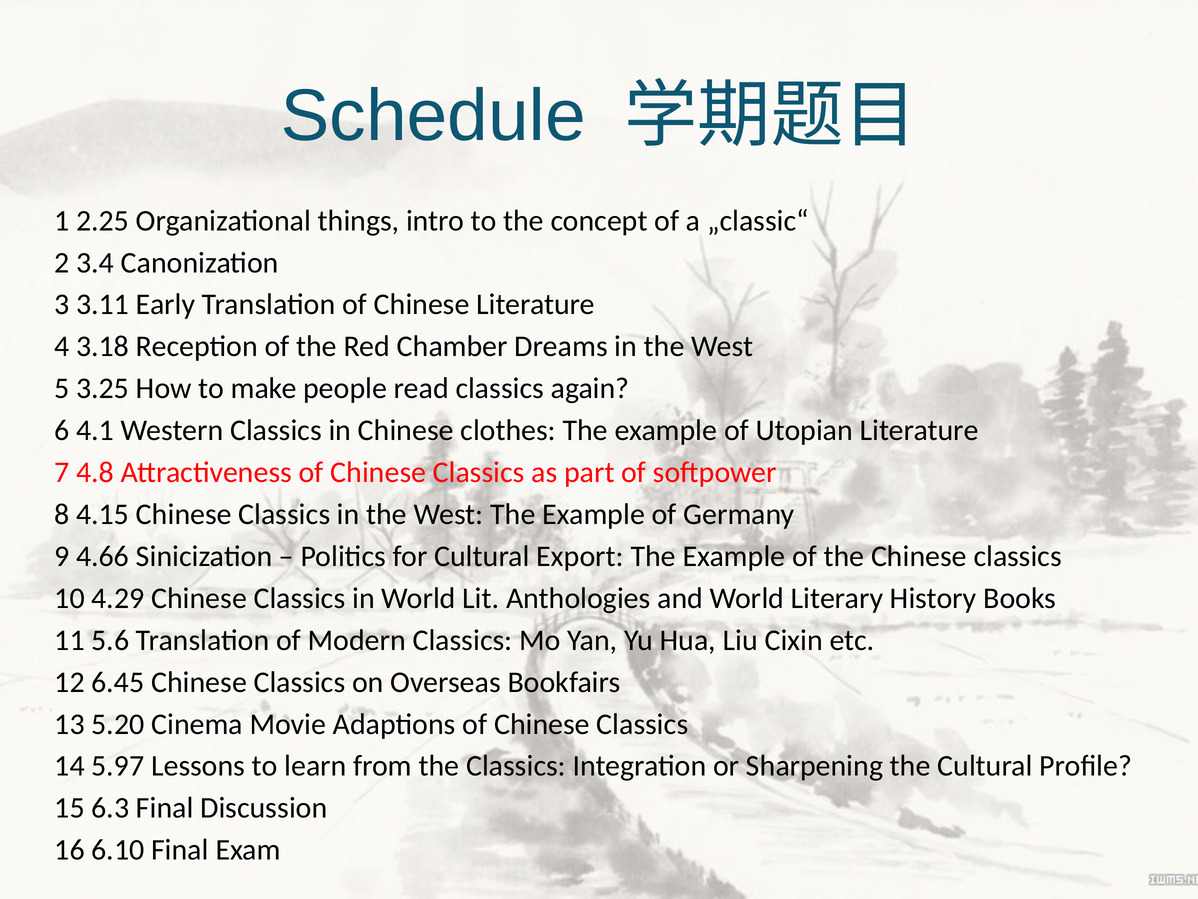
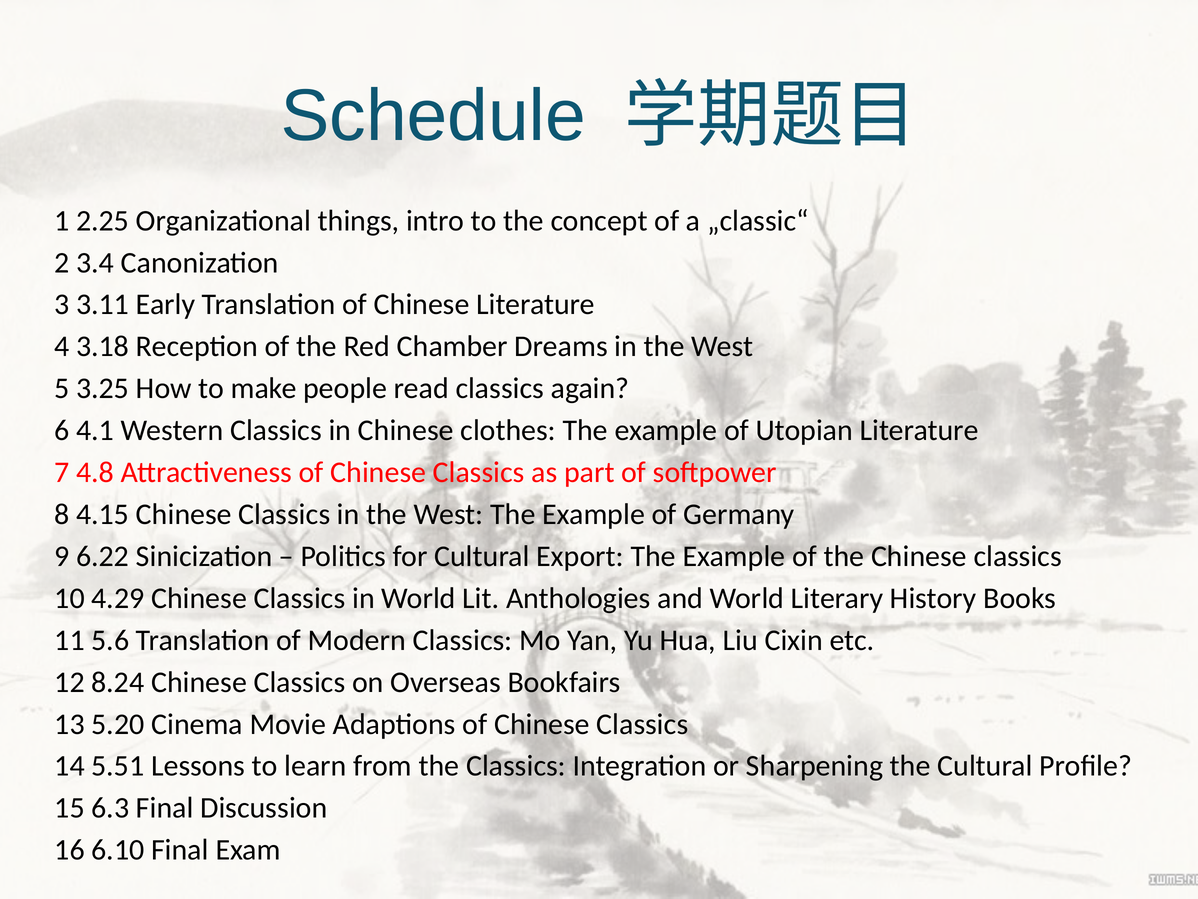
4.66: 4.66 -> 6.22
6.45: 6.45 -> 8.24
5.97: 5.97 -> 5.51
